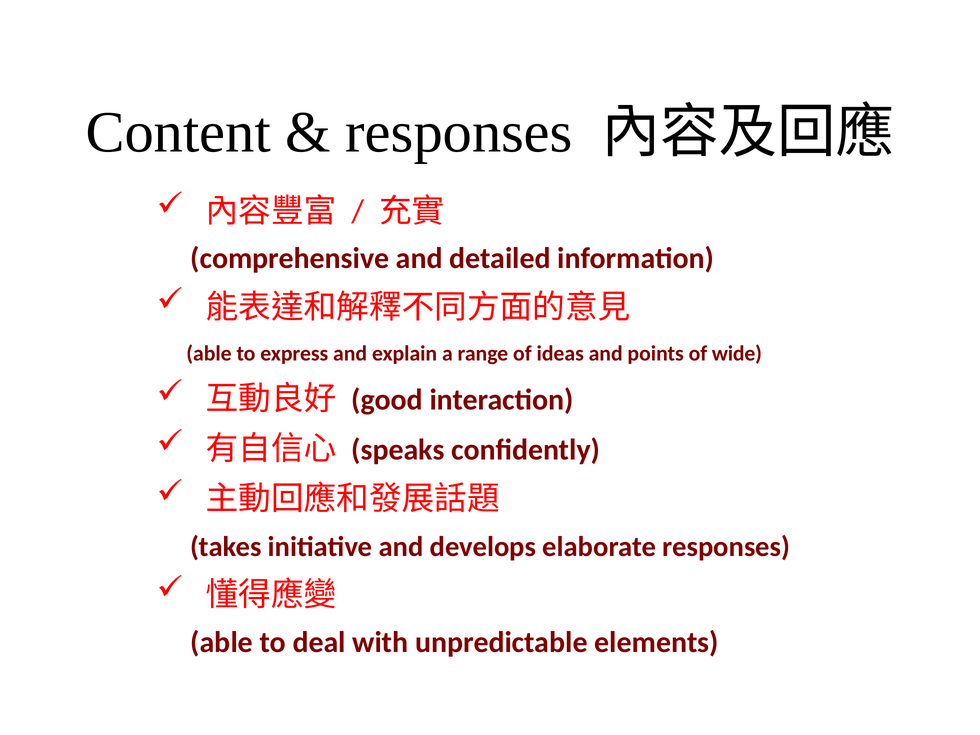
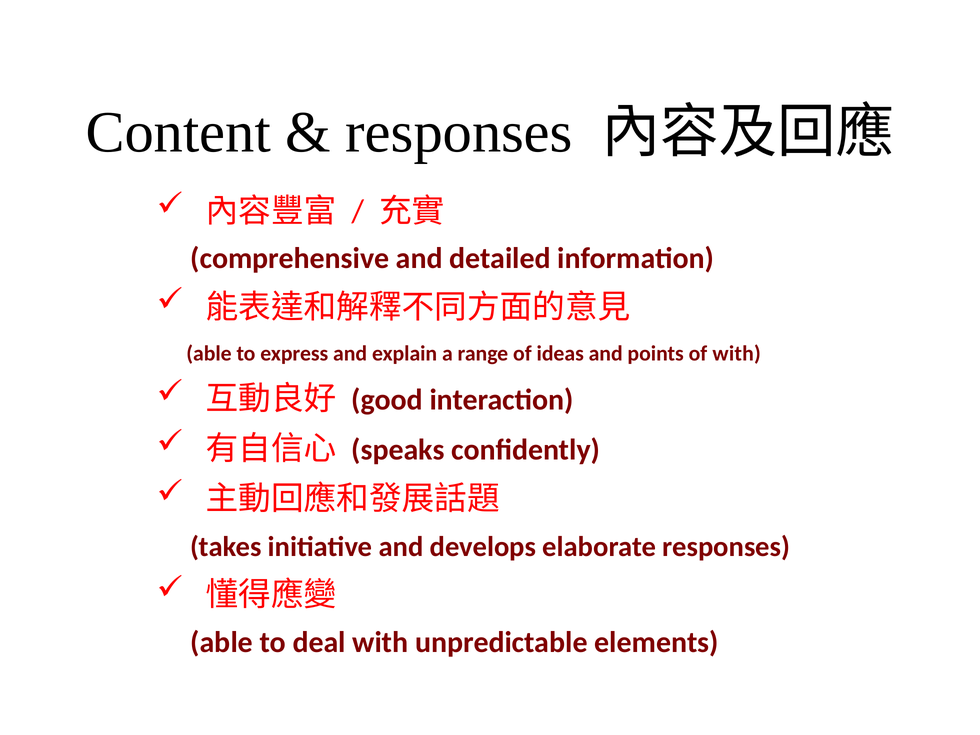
of wide: wide -> with
